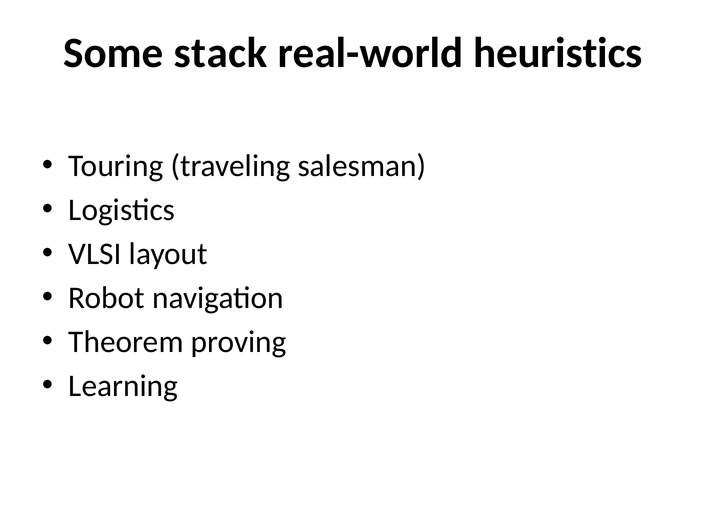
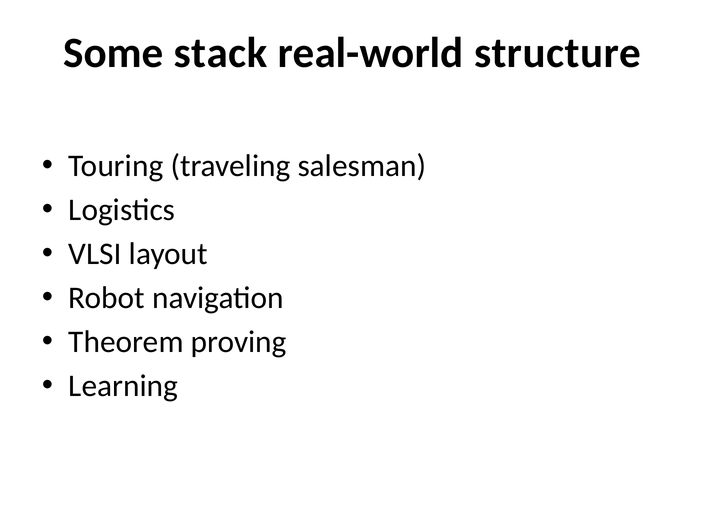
heuristics: heuristics -> structure
